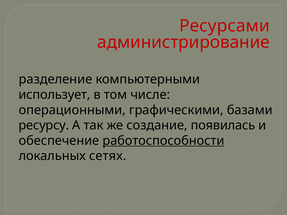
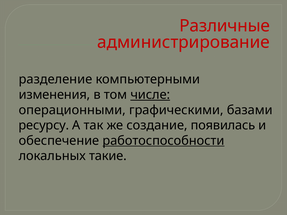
Ресурсами: Ресурсами -> Различные
использует: использует -> изменения
числе underline: none -> present
сетях: сетях -> такие
